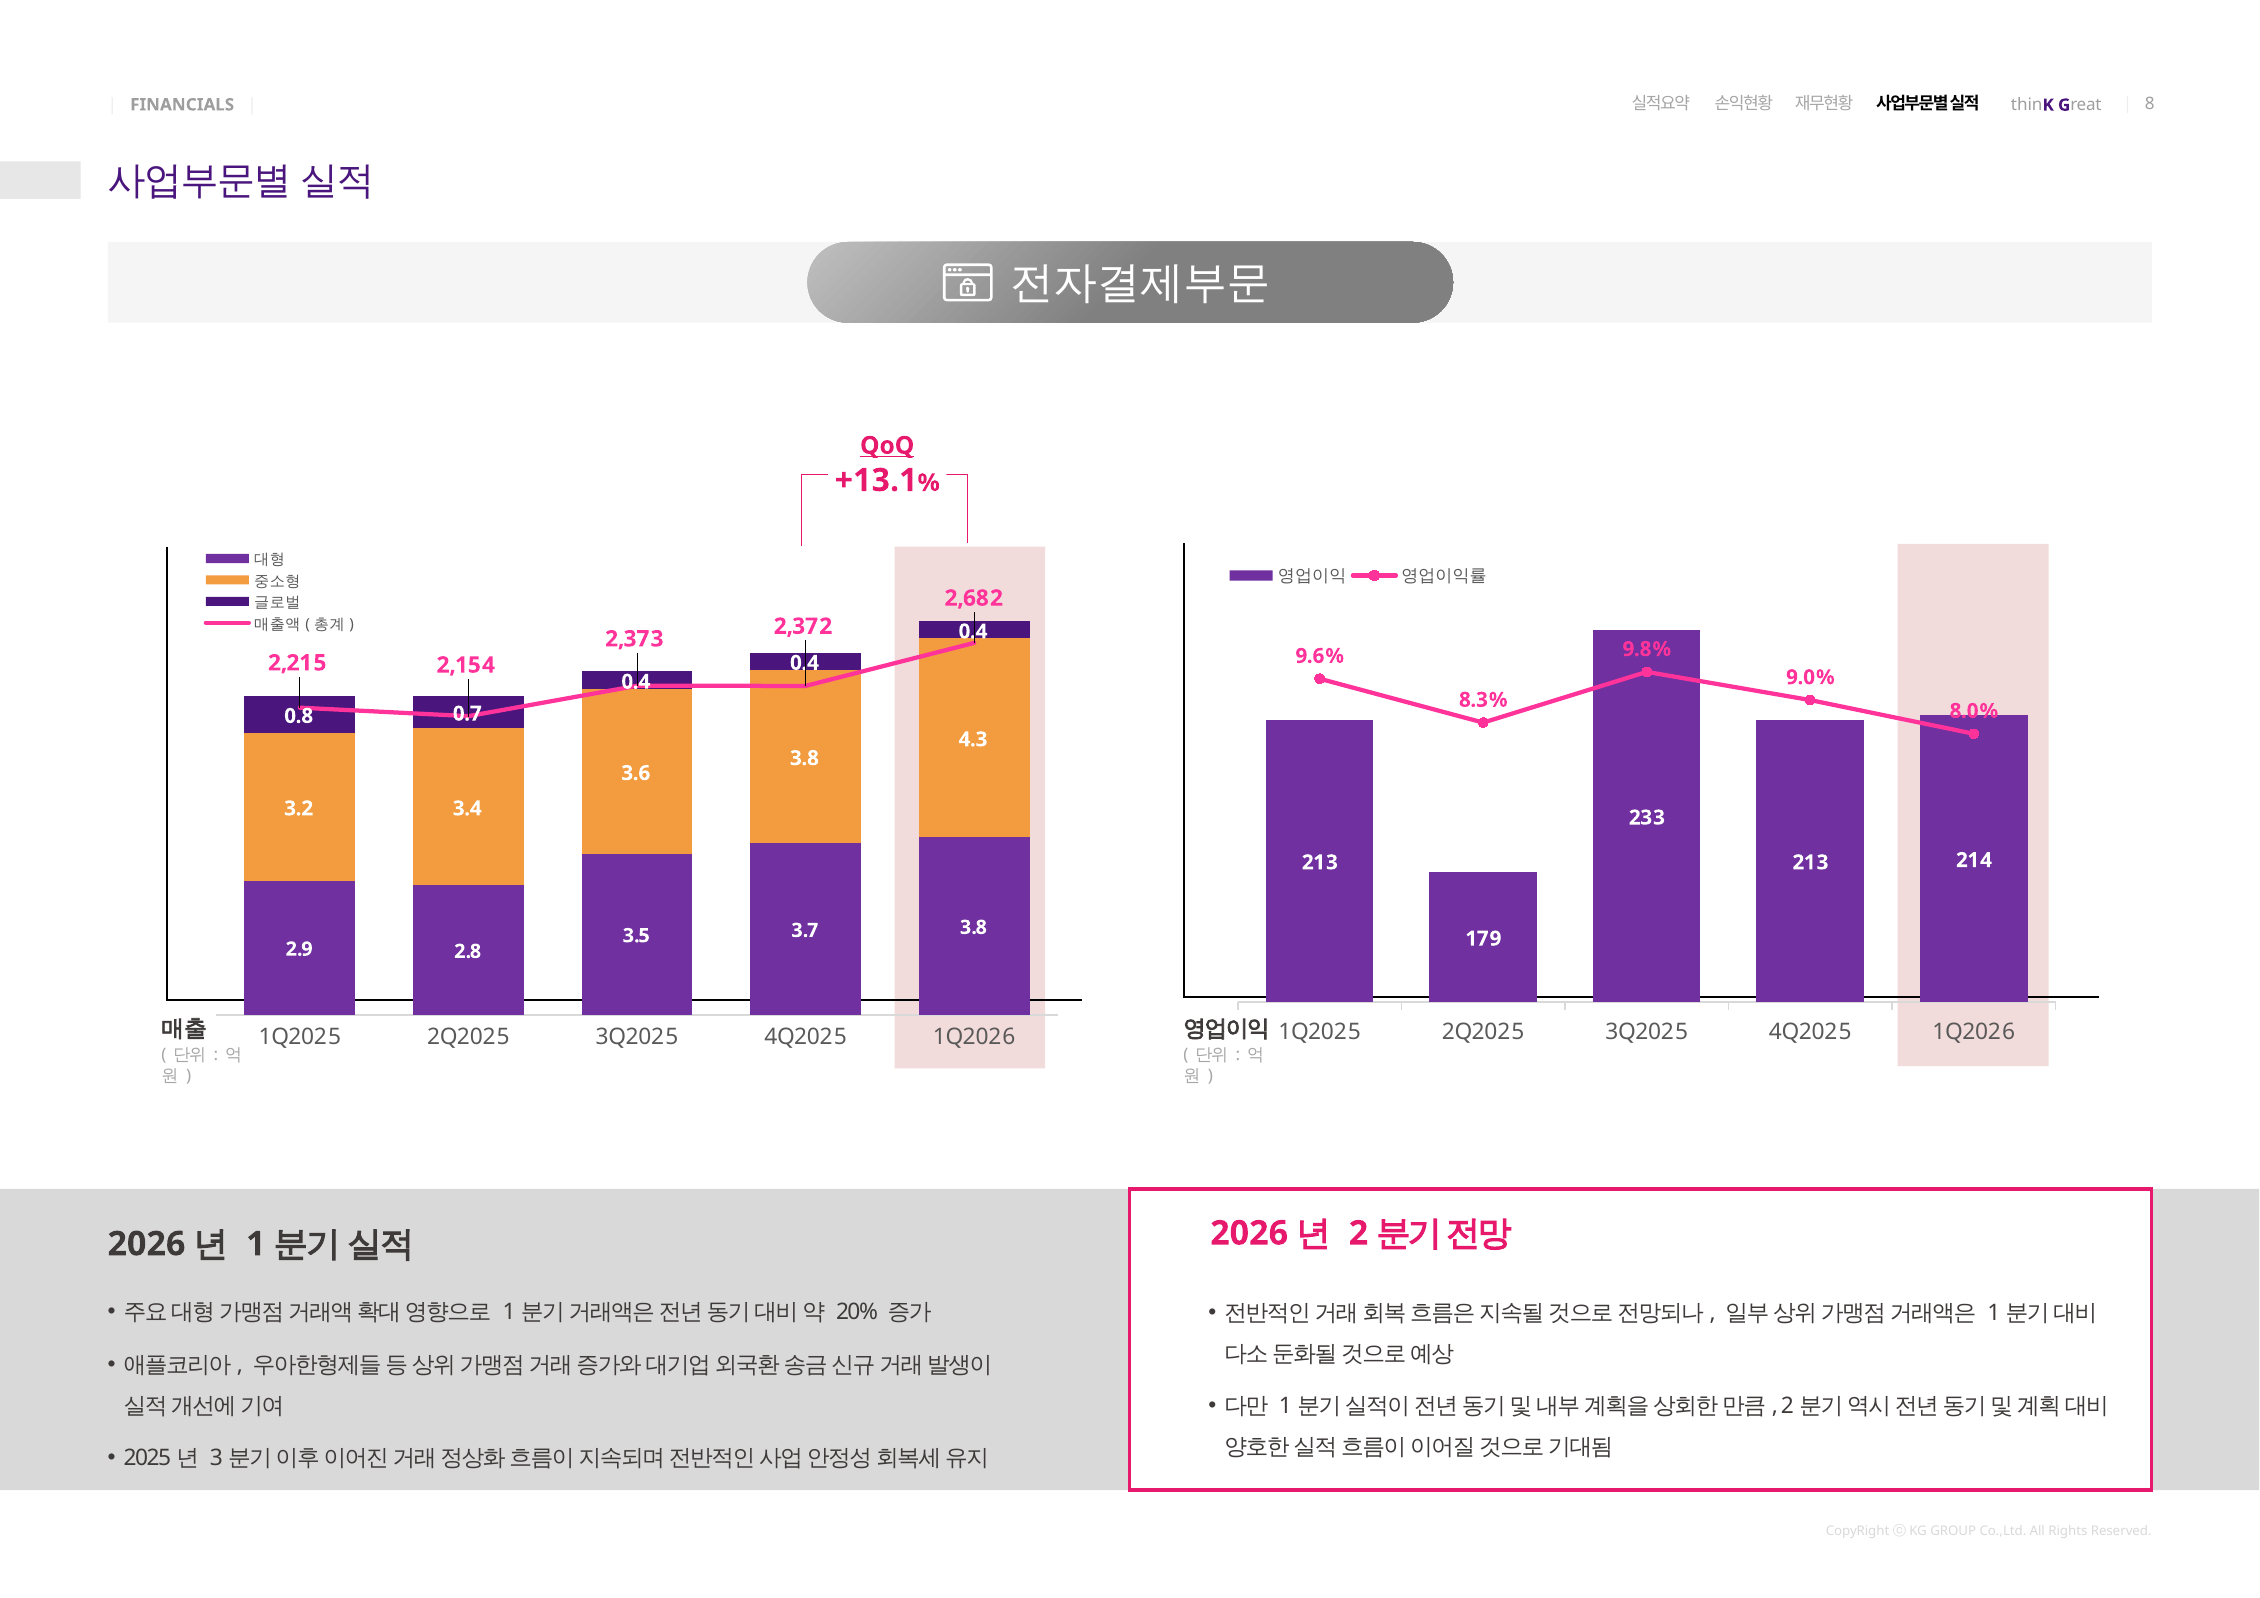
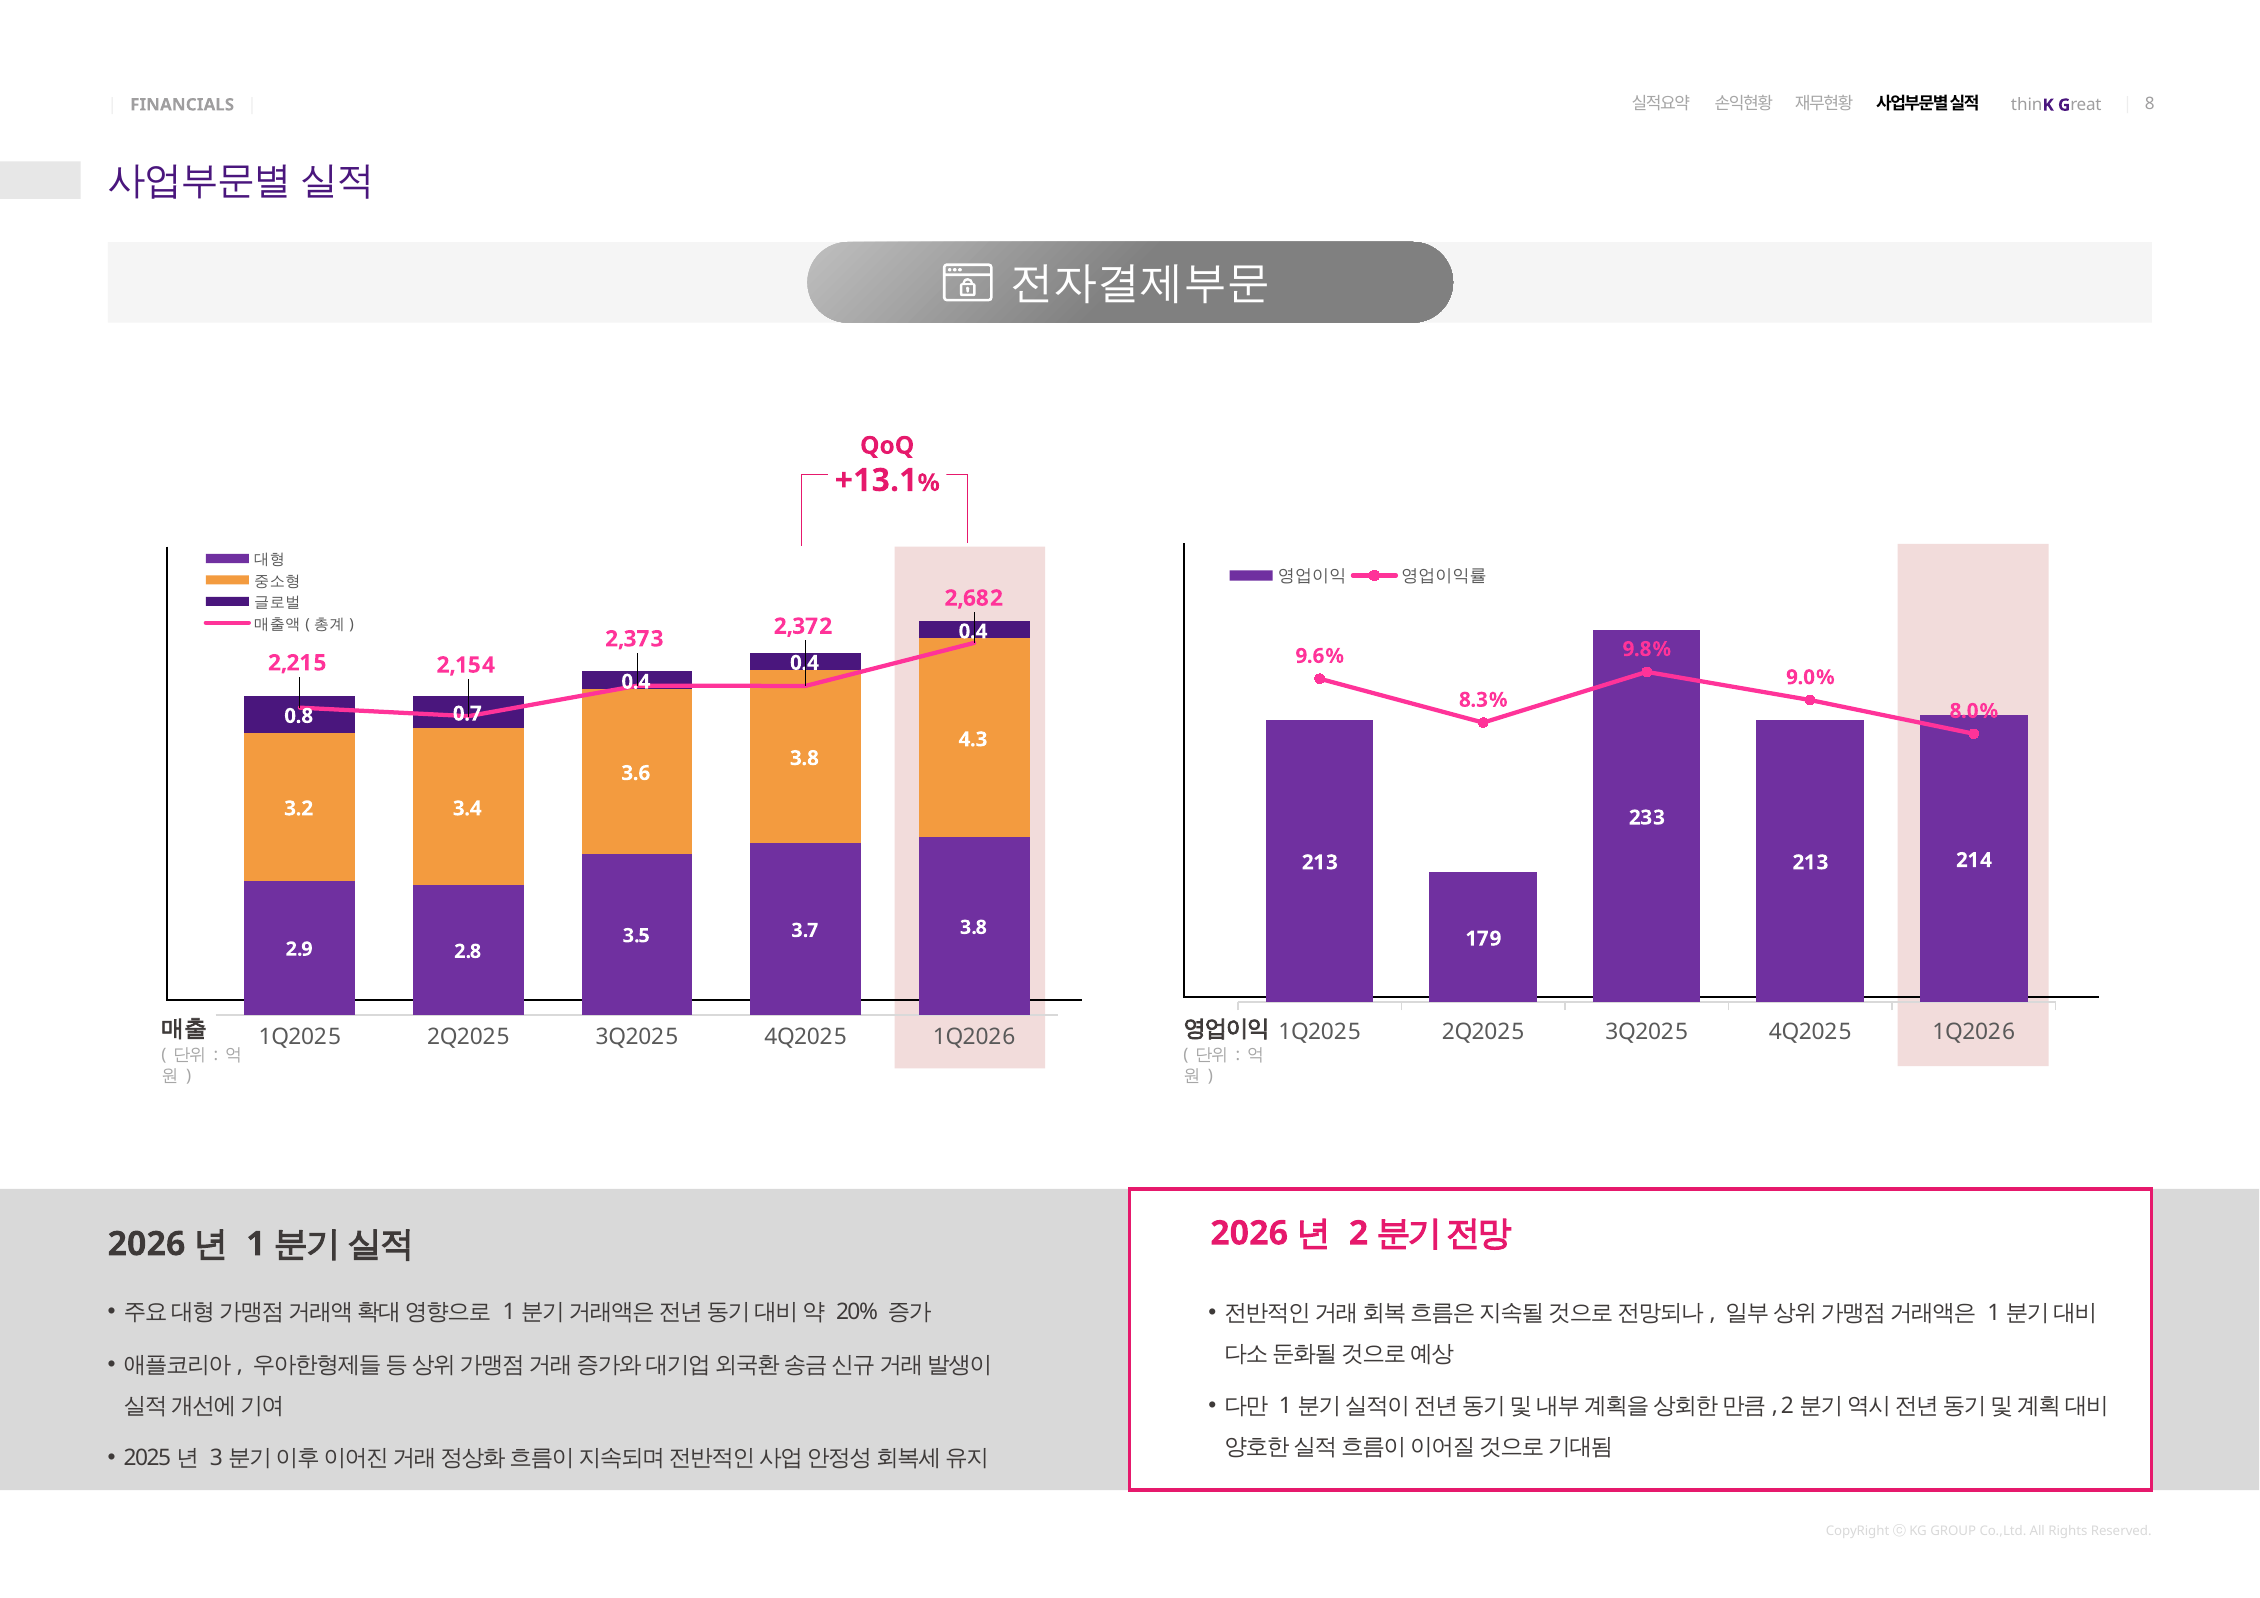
QoQ underline: present -> none
